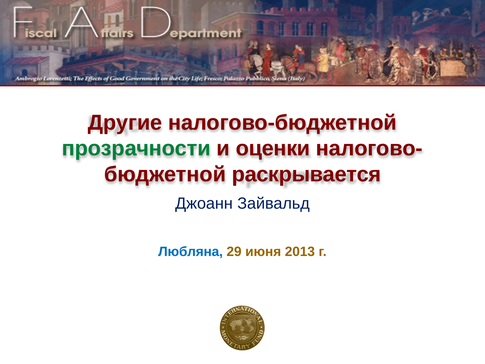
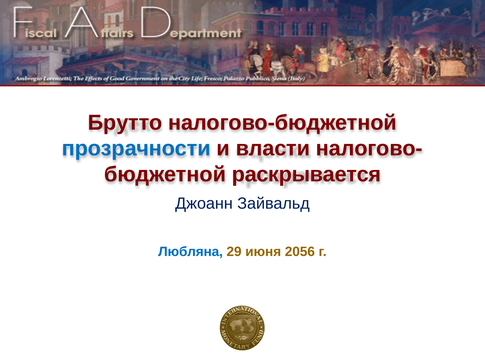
Другие: Другие -> Брутто
прозрачности colour: green -> blue
оценки: оценки -> власти
2013: 2013 -> 2056
